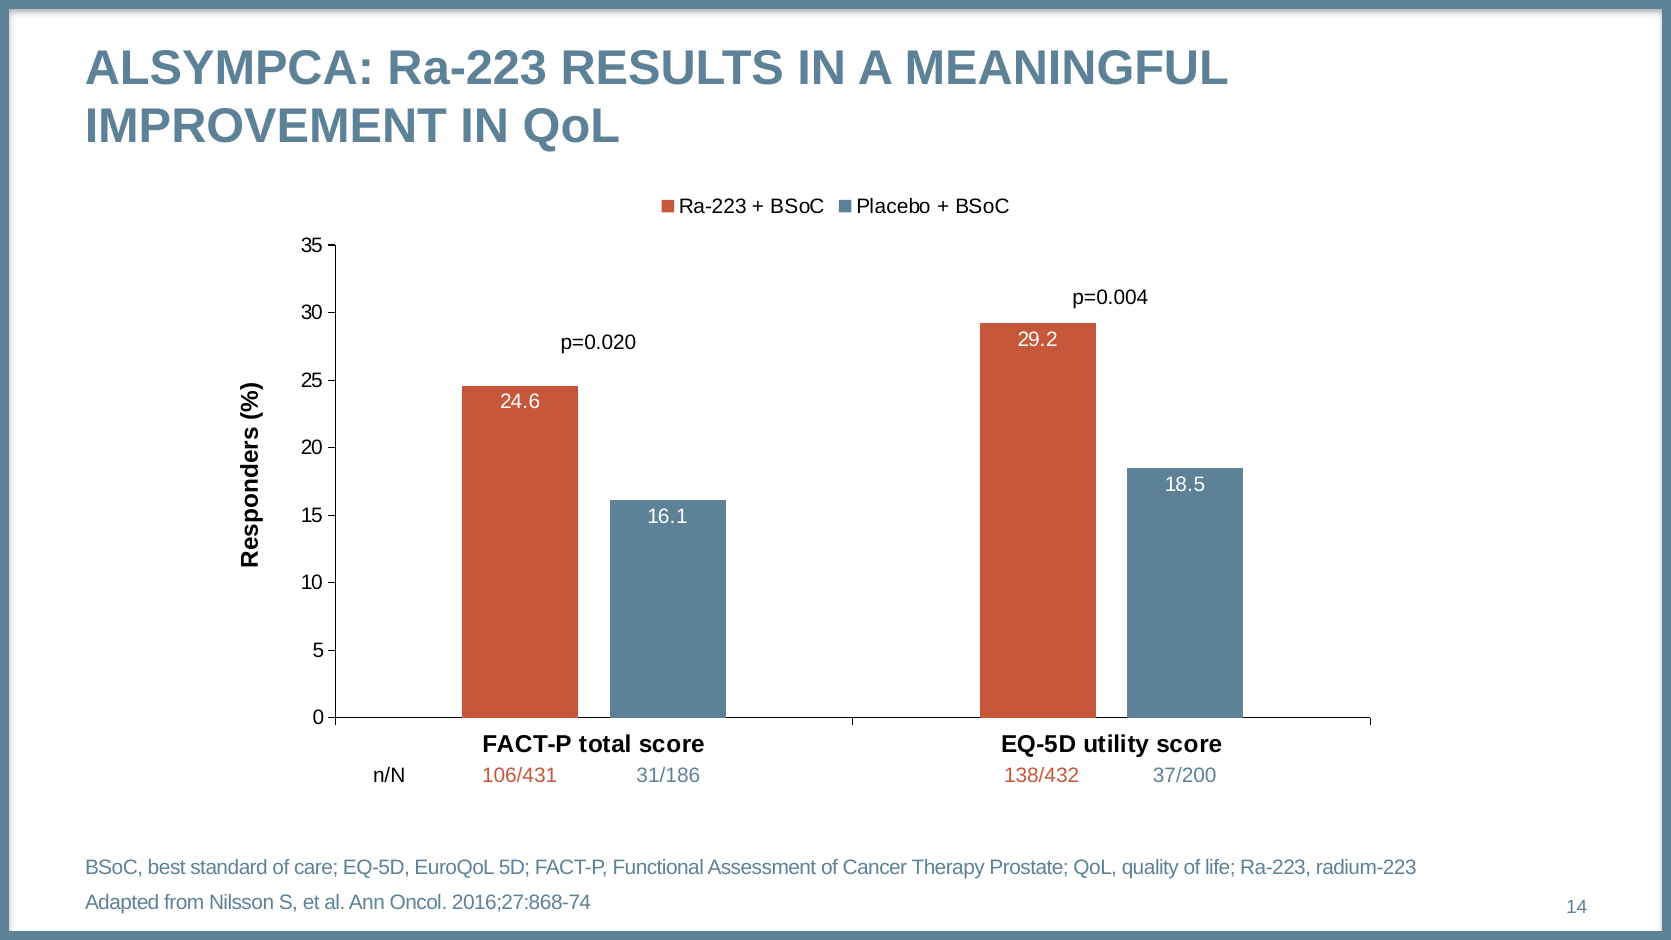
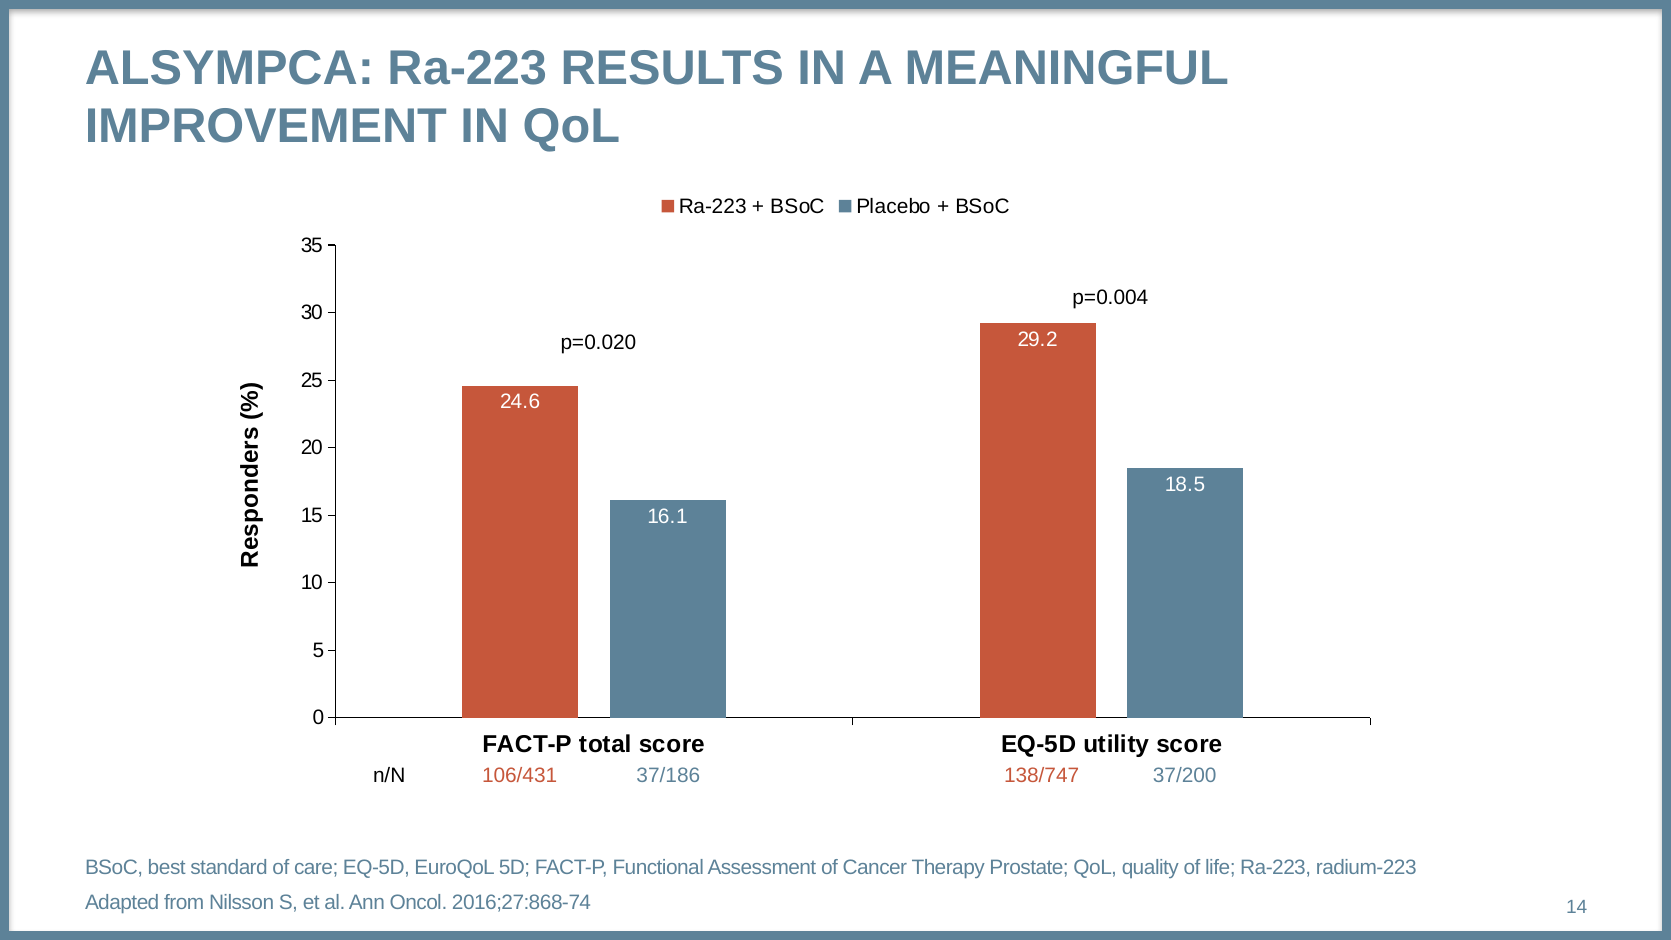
31/186: 31/186 -> 37/186
138/432: 138/432 -> 138/747
